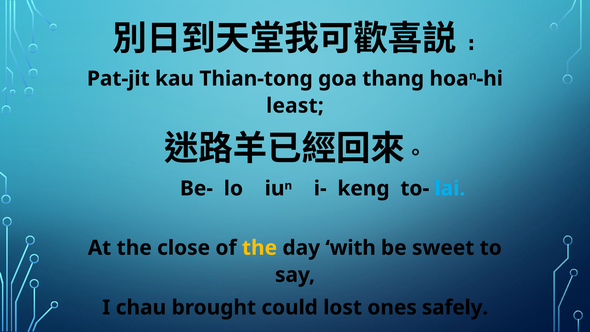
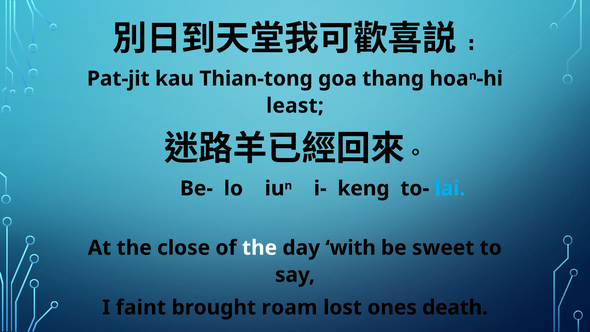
the at (260, 248) colour: yellow -> white
chau: chau -> faint
could: could -> roam
safely: safely -> death
